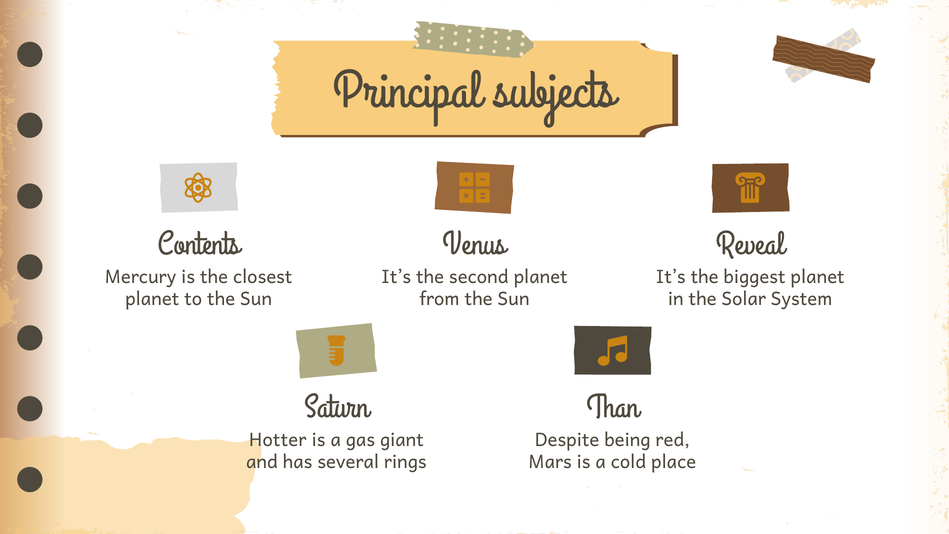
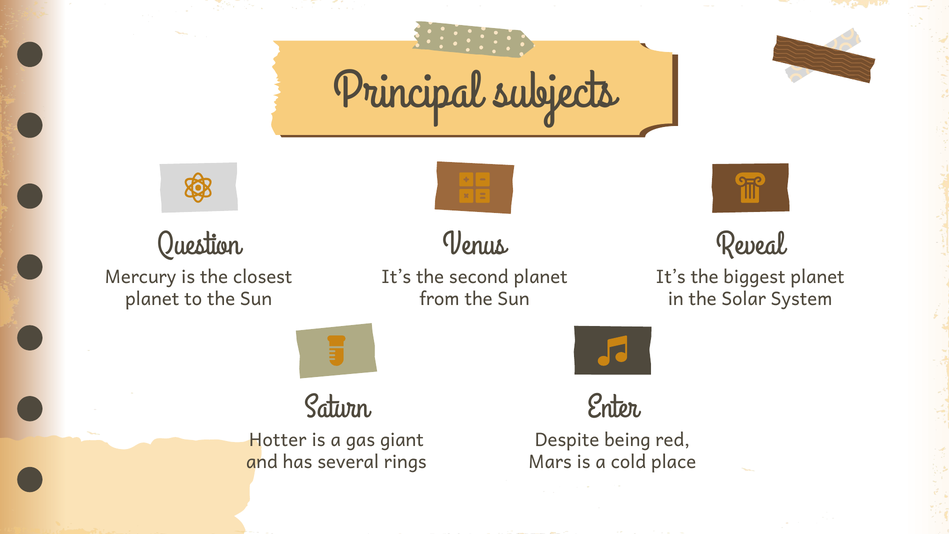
Contents: Contents -> Question
Than: Than -> Enter
